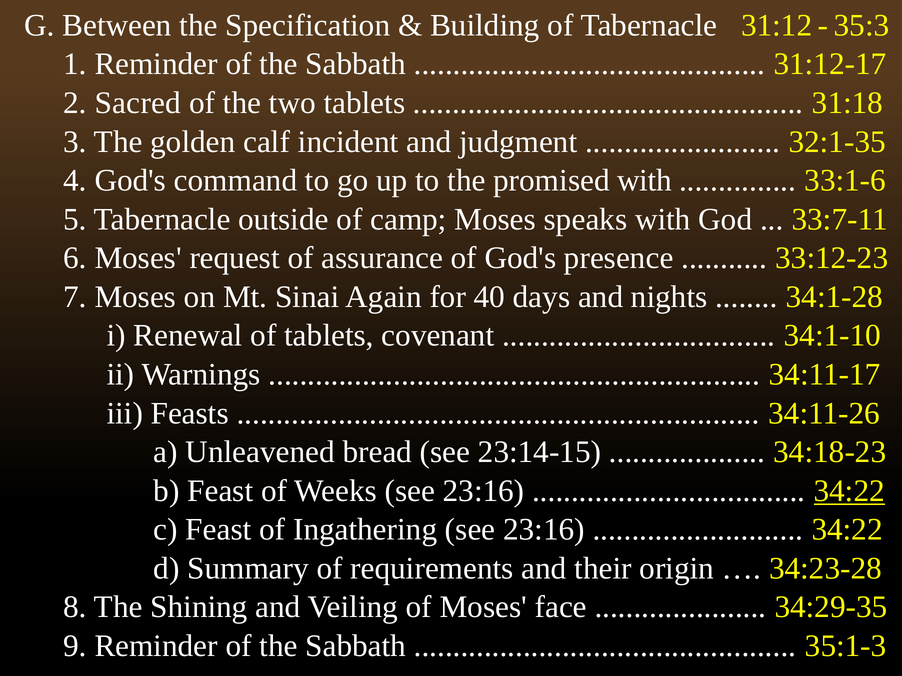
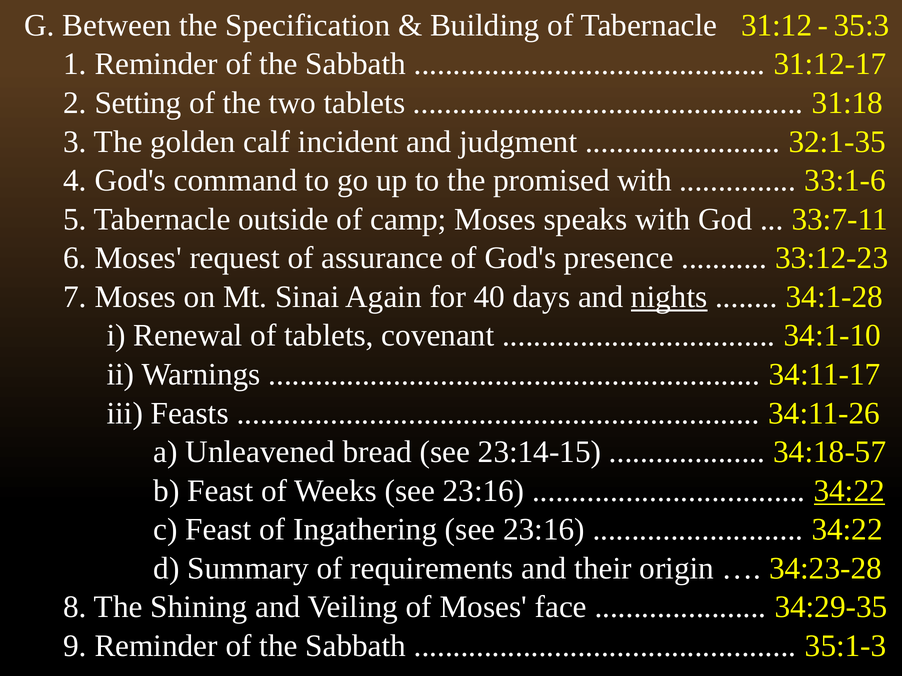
Sacred: Sacred -> Setting
nights underline: none -> present
34:18-23: 34:18-23 -> 34:18-57
